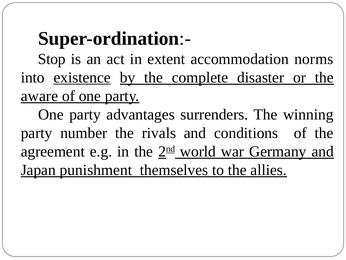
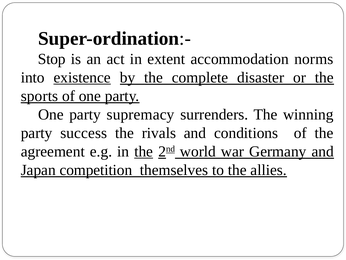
aware: aware -> sports
advantages: advantages -> supremacy
number: number -> success
the at (144, 151) underline: none -> present
punishment: punishment -> competition
